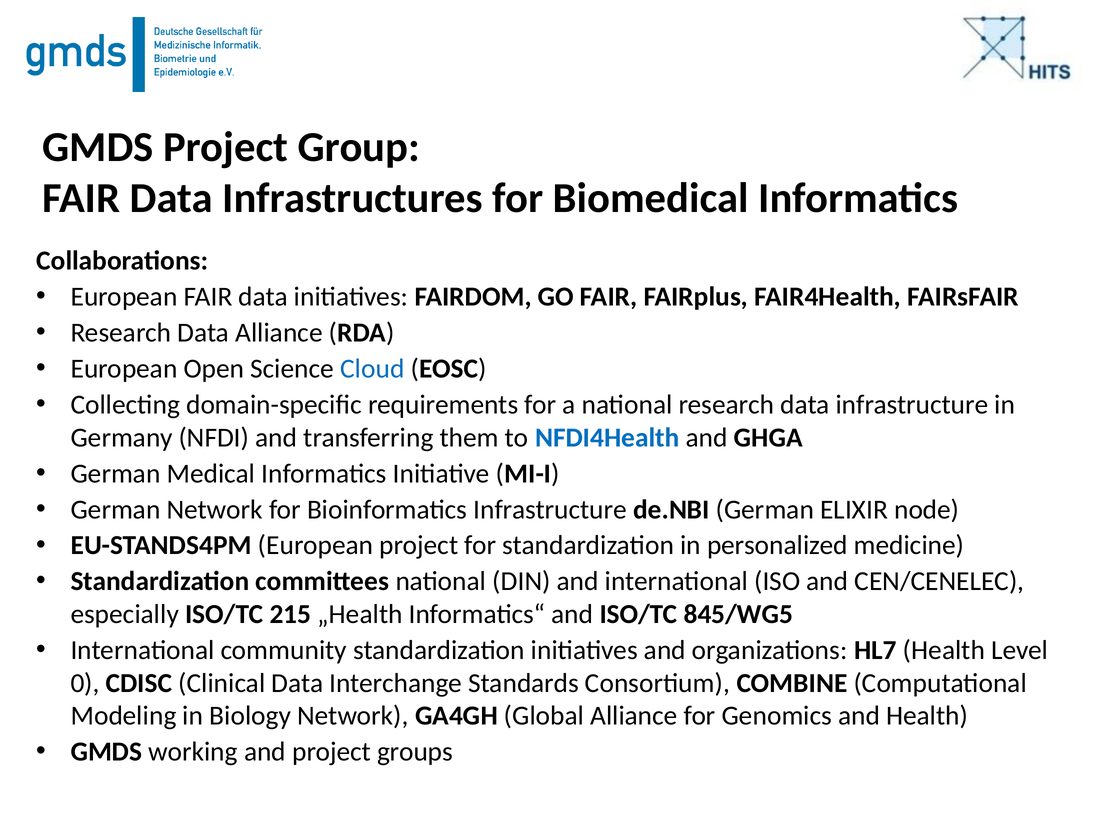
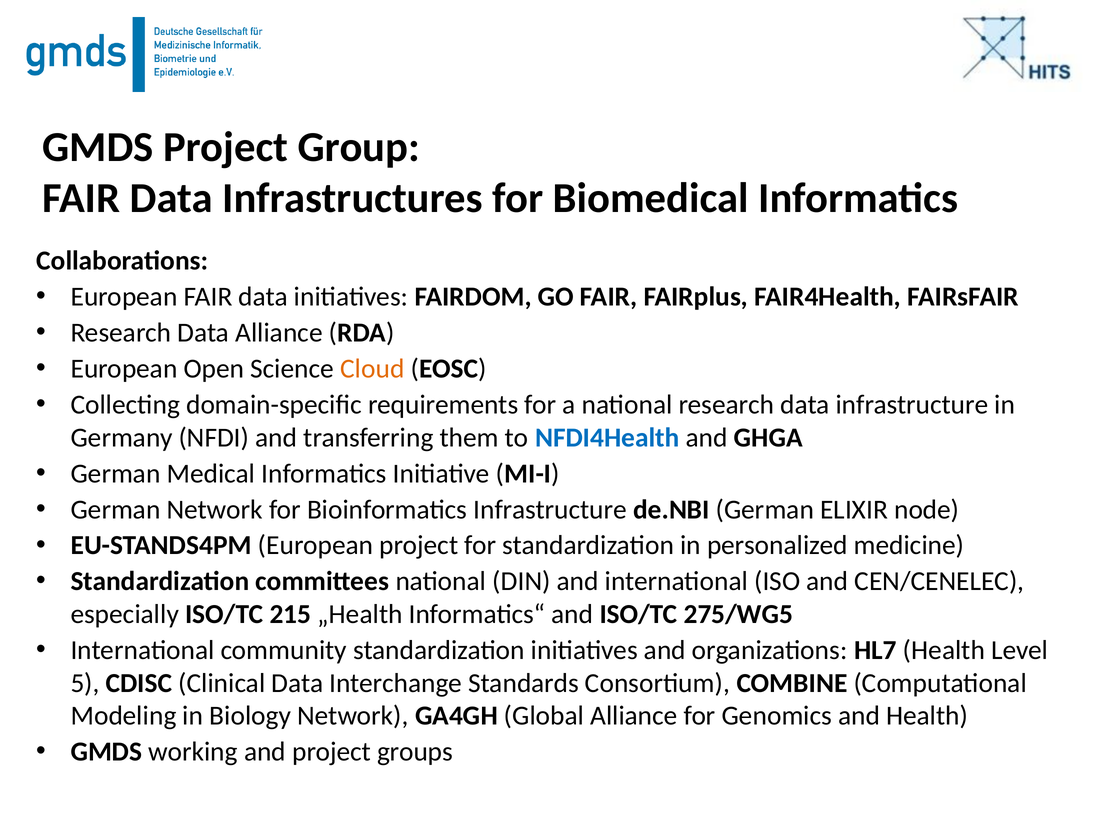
Cloud colour: blue -> orange
845/WG5: 845/WG5 -> 275/WG5
0: 0 -> 5
